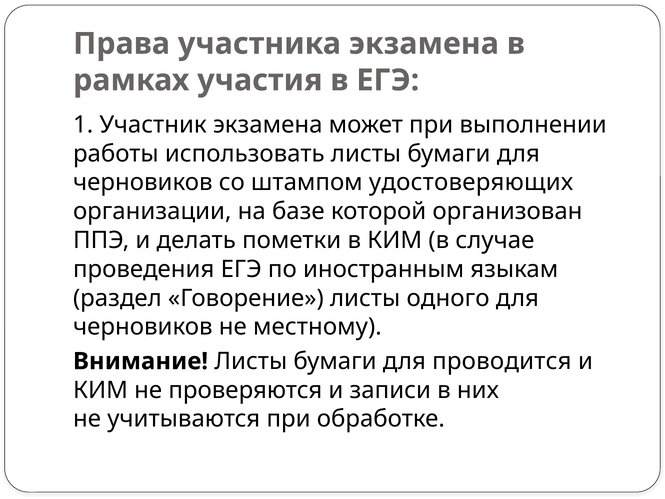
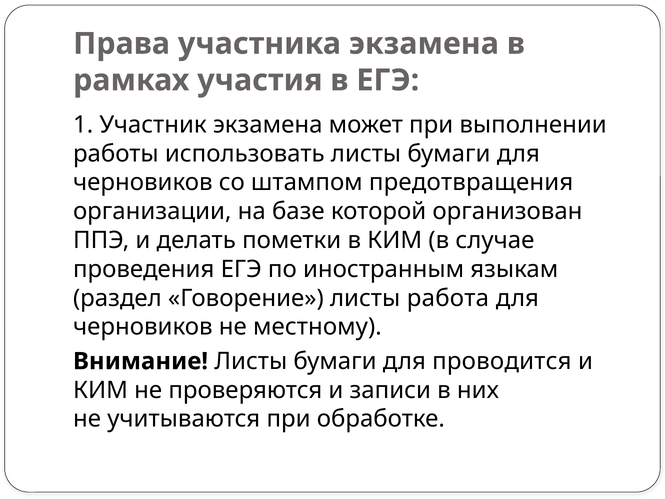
удостоверяющих: удостоверяющих -> предотвращения
одного: одного -> работа
